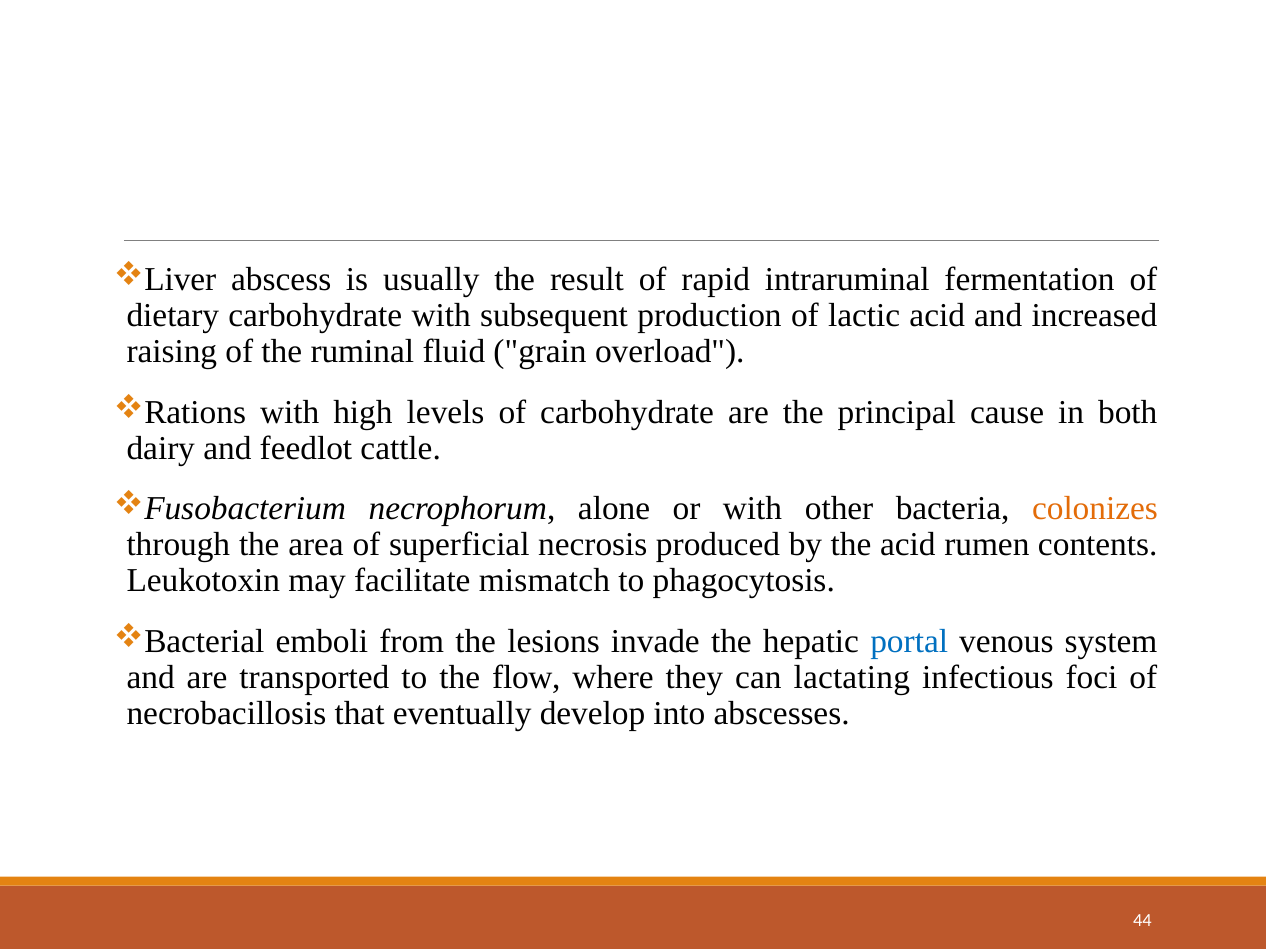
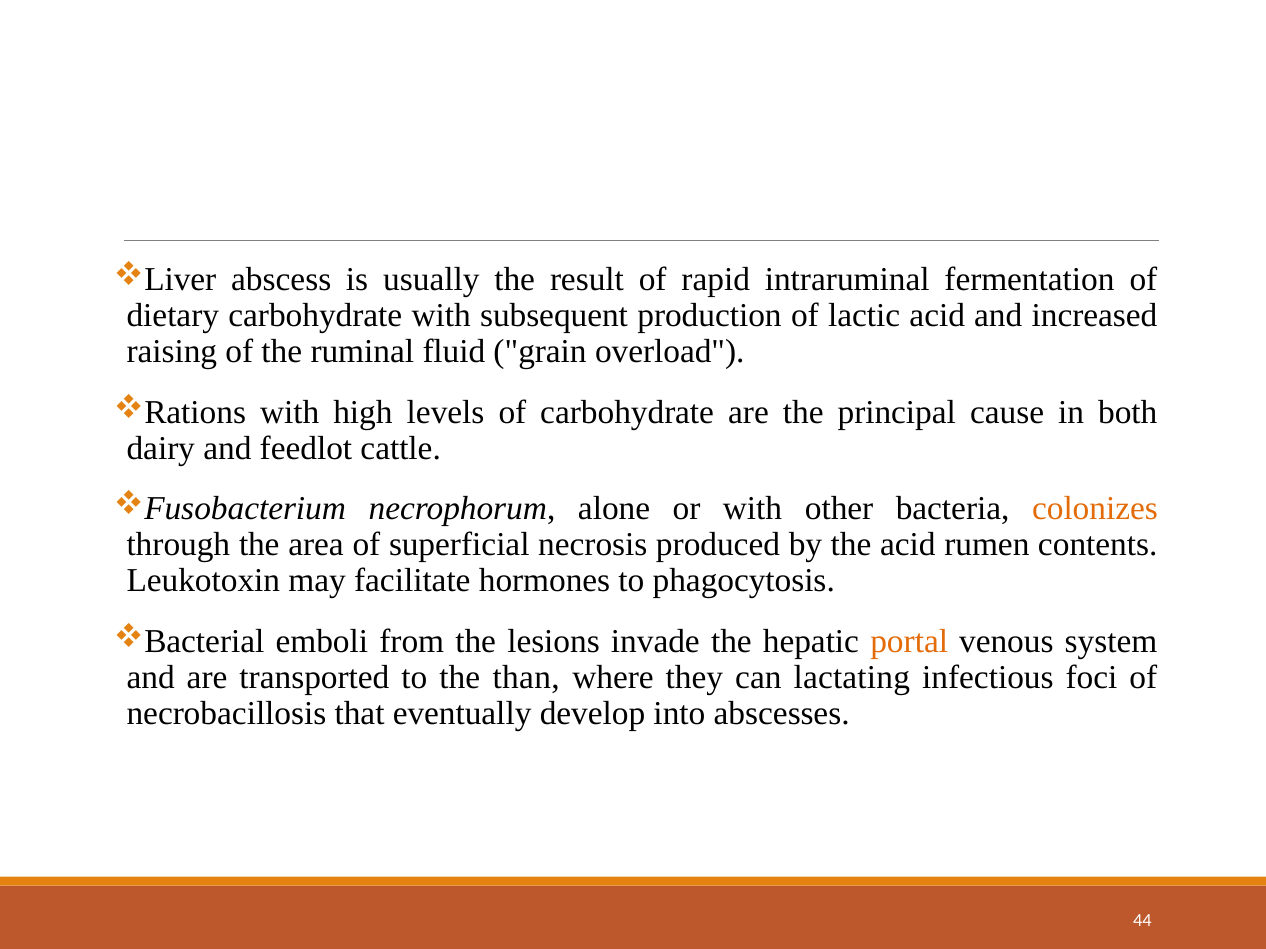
mismatch: mismatch -> hormones
portal colour: blue -> orange
flow: flow -> than
